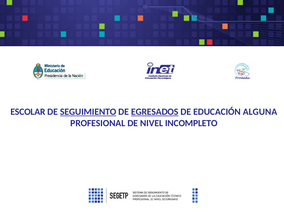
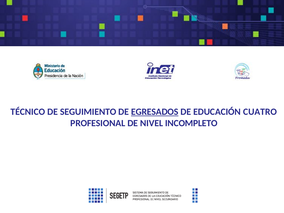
ESCOLAR: ESCOLAR -> TÉCNICO
SEGUIMIENTO underline: present -> none
ALGUNA: ALGUNA -> CUATRO
